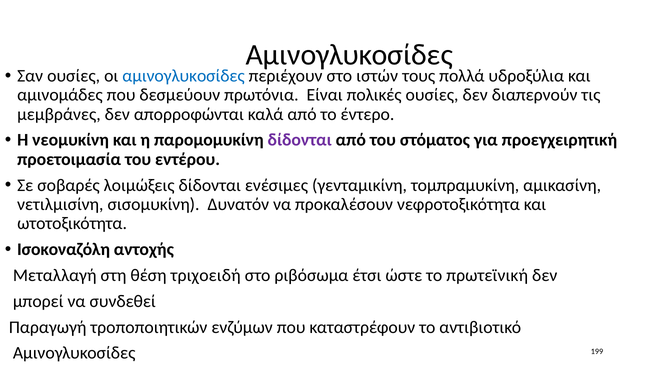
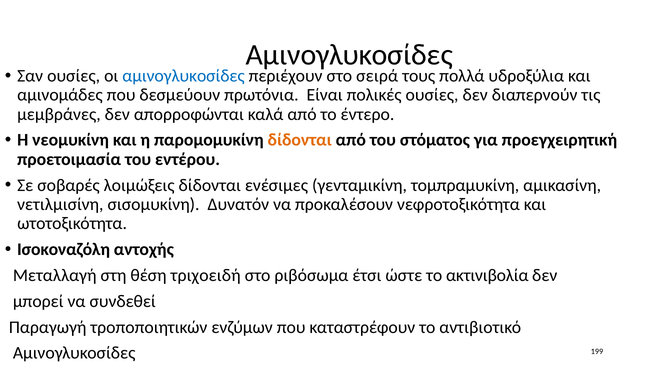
ιστών: ιστών -> σειρά
δίδονται at (300, 140) colour: purple -> orange
πρωτεϊνική: πρωτεϊνική -> ακτινιβολία
